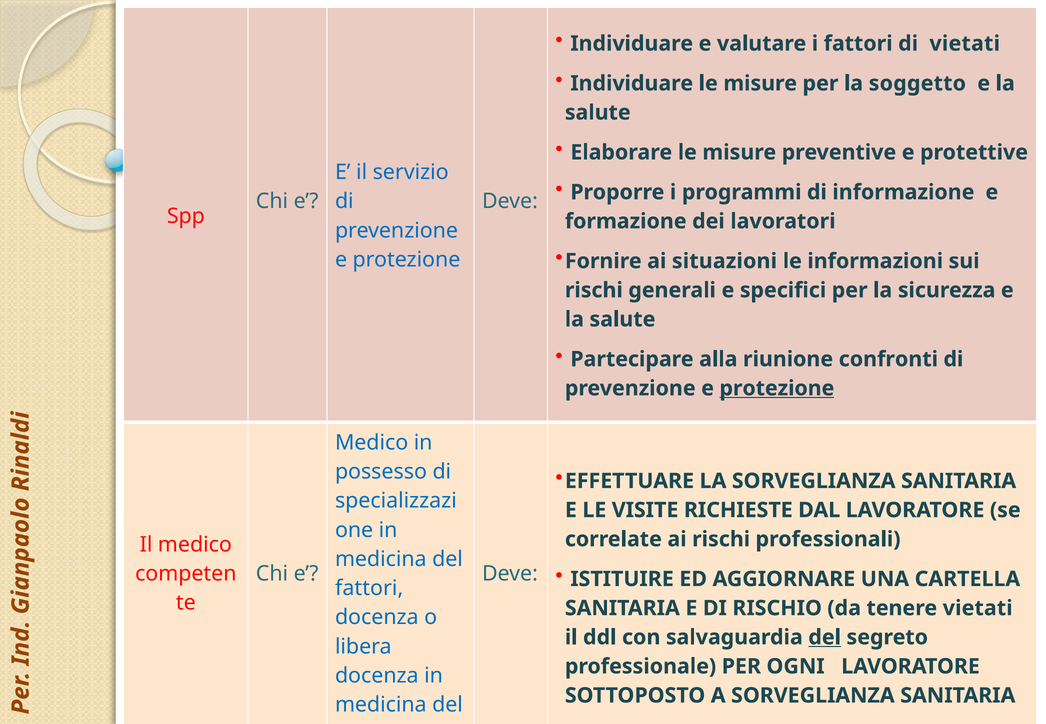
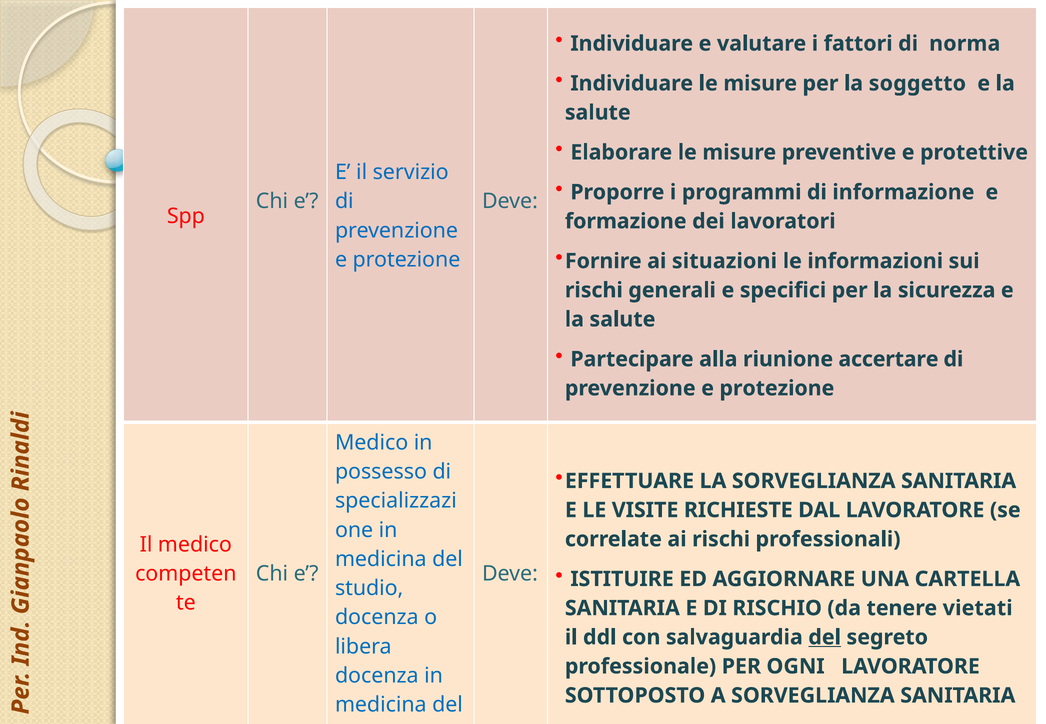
di vietati: vietati -> norma
confronti: confronti -> accertare
protezione at (777, 388) underline: present -> none
fattori at (369, 588): fattori -> studio
